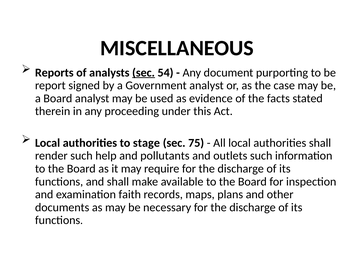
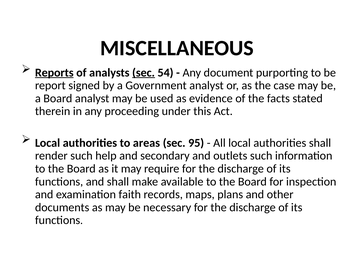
Reports underline: none -> present
stage: stage -> areas
75: 75 -> 95
pollutants: pollutants -> secondary
